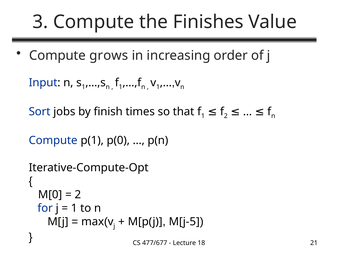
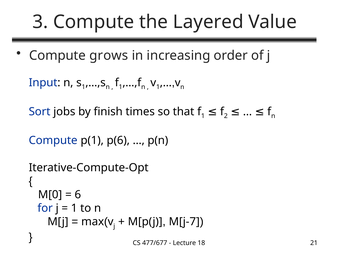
Finishes: Finishes -> Layered
p(0: p(0 -> p(6
2 at (78, 194): 2 -> 6
M[j-5: M[j-5 -> M[j-7
